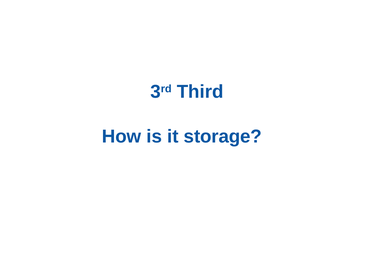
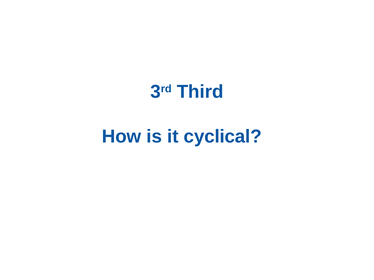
storage: storage -> cyclical
